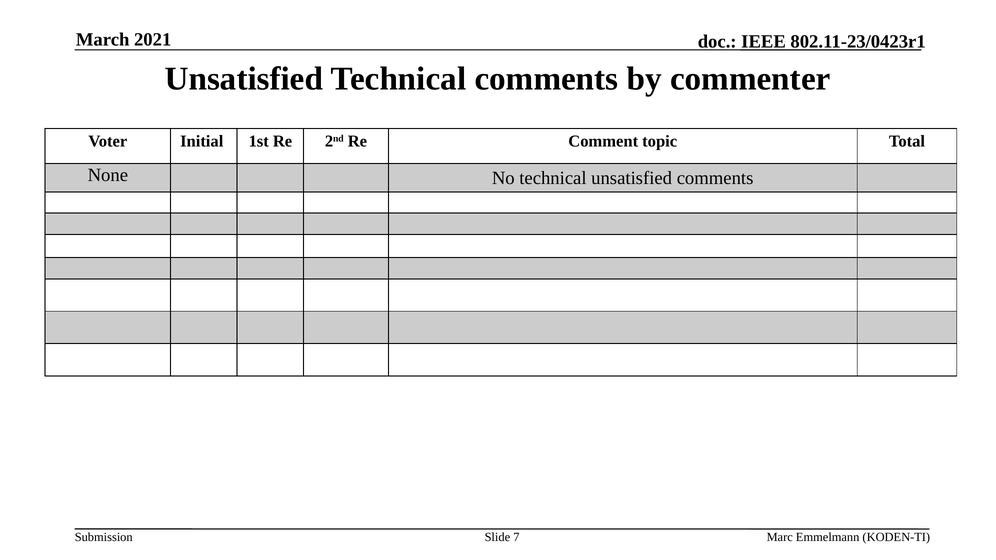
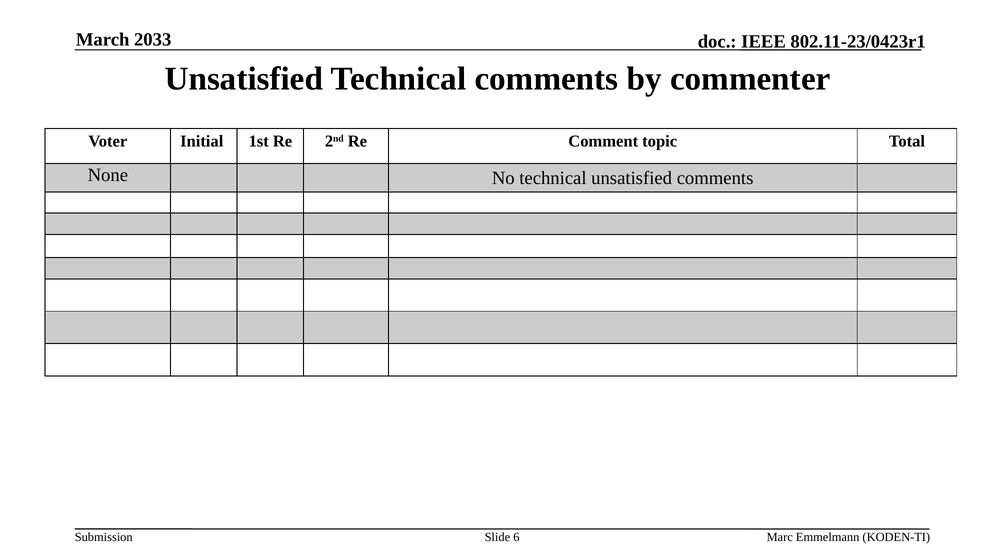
2021: 2021 -> 2033
7: 7 -> 6
